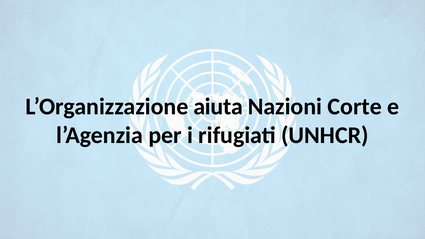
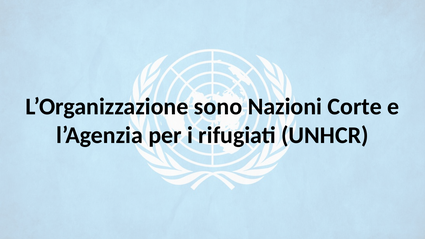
aiuta: aiuta -> sono
